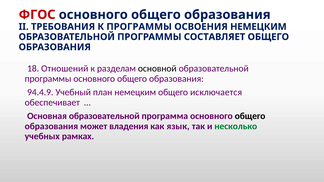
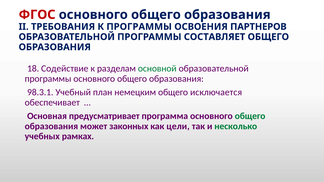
ОСВОЕНИЯ НЕМЕЦКИМ: НЕМЕЦКИМ -> ПАРТНЕРОВ
Отношений: Отношений -> Содействие
основной colour: black -> green
94.4.9: 94.4.9 -> 98.3.1
Основная образовательной: образовательной -> предусматривает
общего at (250, 116) colour: black -> green
владения: владения -> законных
язык: язык -> цели
